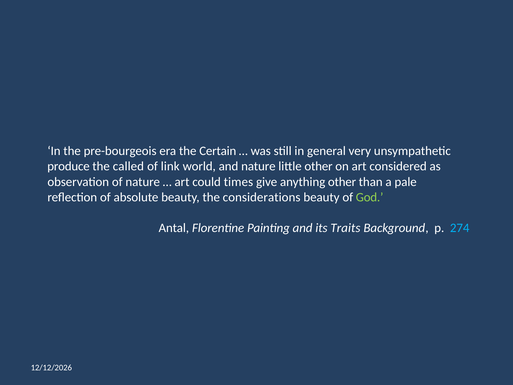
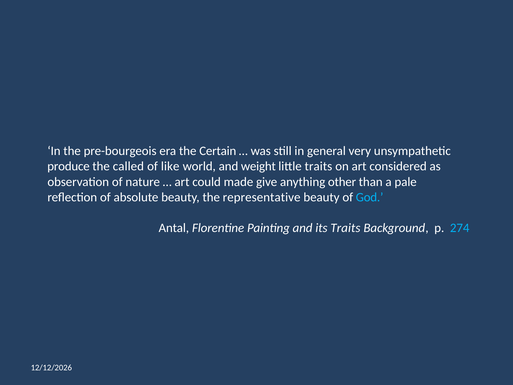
link: link -> like
and nature: nature -> weight
little other: other -> traits
times: times -> made
considerations: considerations -> representative
God colour: light green -> light blue
